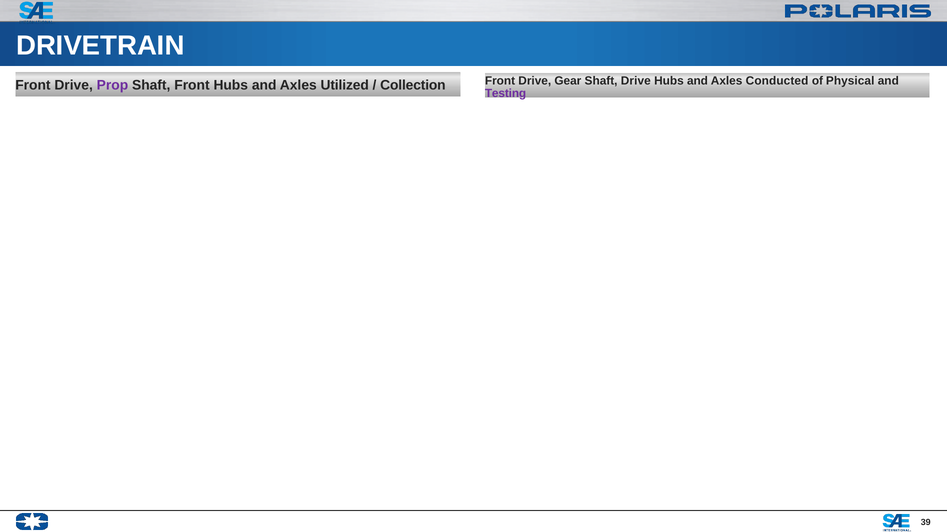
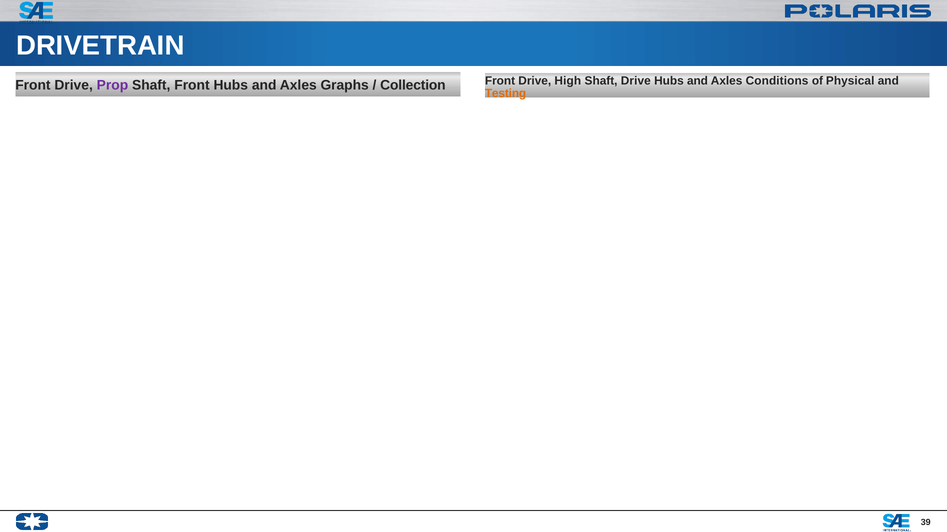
Gear: Gear -> High
Conducted: Conducted -> Conditions
Utilized: Utilized -> Graphs
Testing colour: purple -> orange
